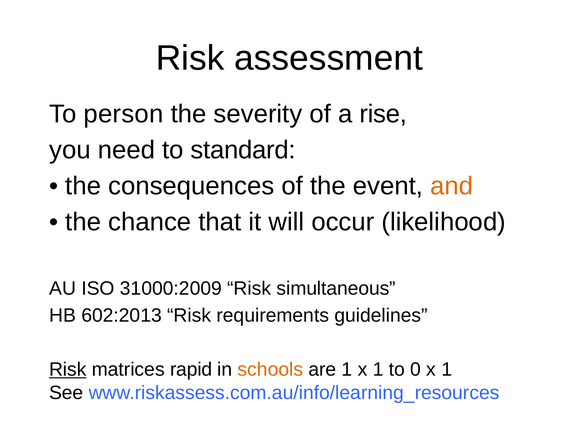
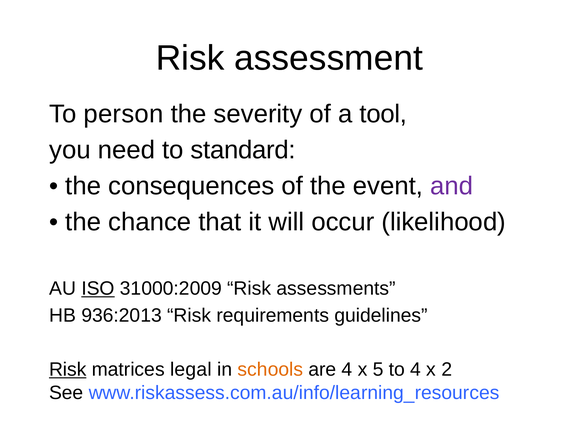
rise: rise -> tool
and colour: orange -> purple
ISO underline: none -> present
simultaneous: simultaneous -> assessments
602:2013: 602:2013 -> 936:2013
rapid: rapid -> legal
are 1: 1 -> 4
1 at (378, 370): 1 -> 5
to 0: 0 -> 4
1 at (447, 370): 1 -> 2
